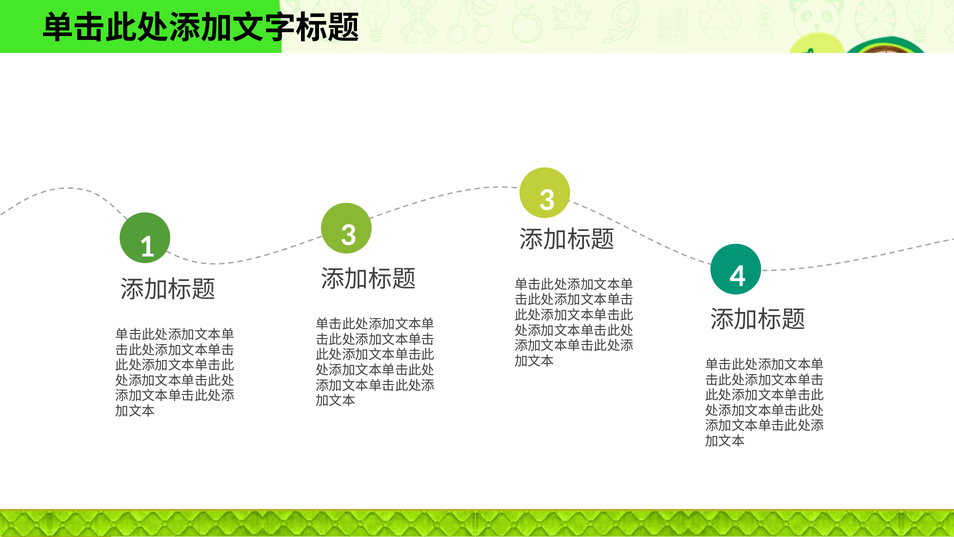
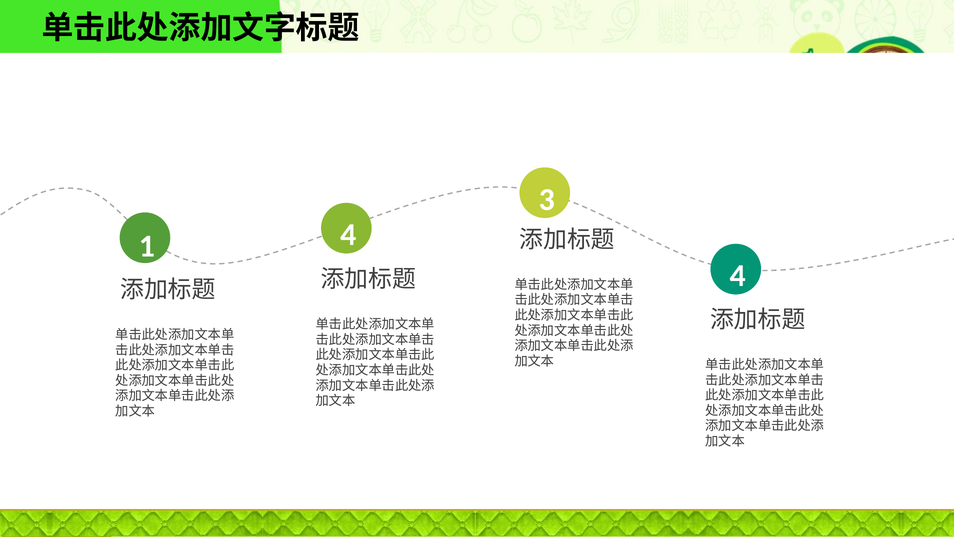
1 3: 3 -> 4
